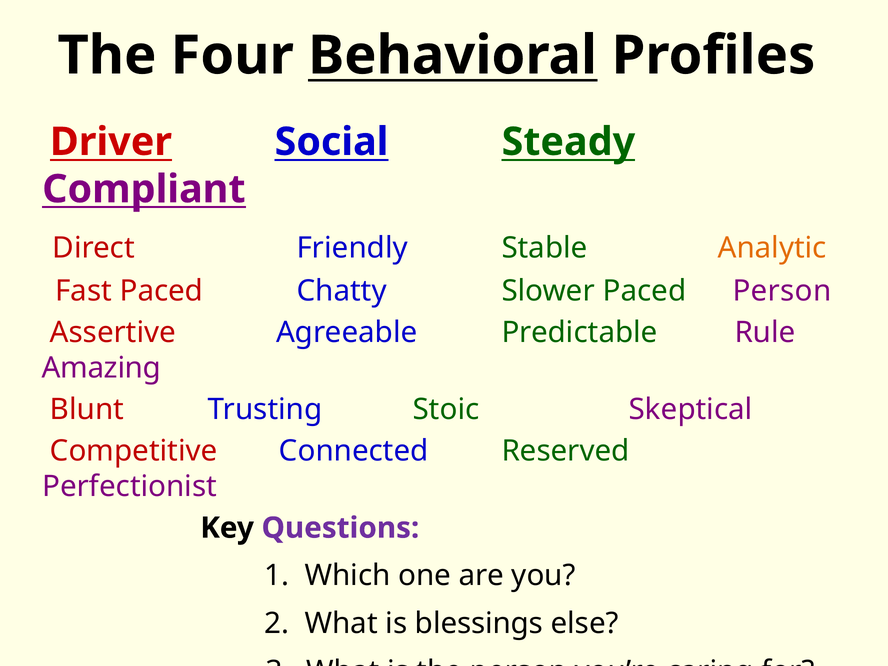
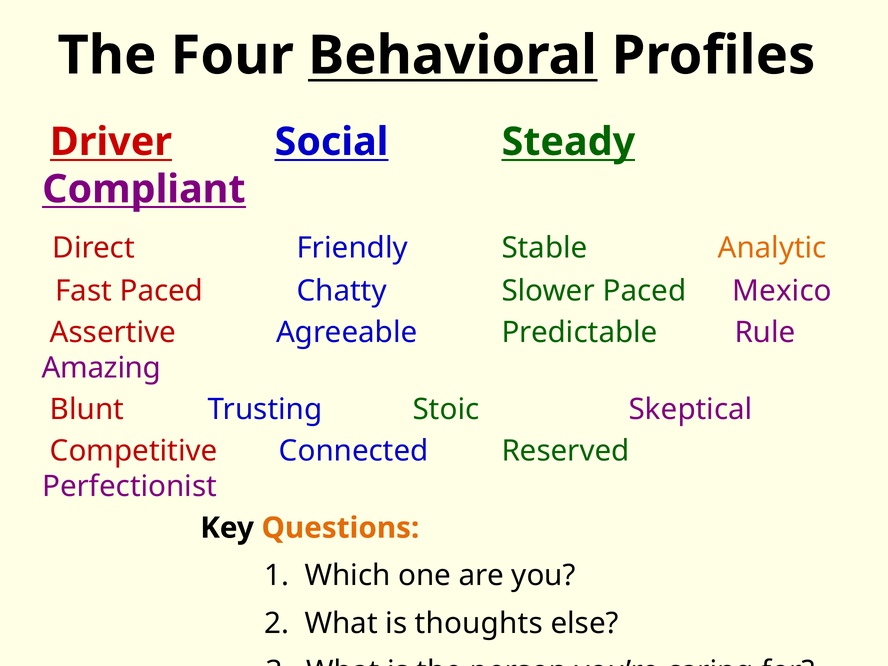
Paced Person: Person -> Mexico
Questions colour: purple -> orange
blessings: blessings -> thoughts
